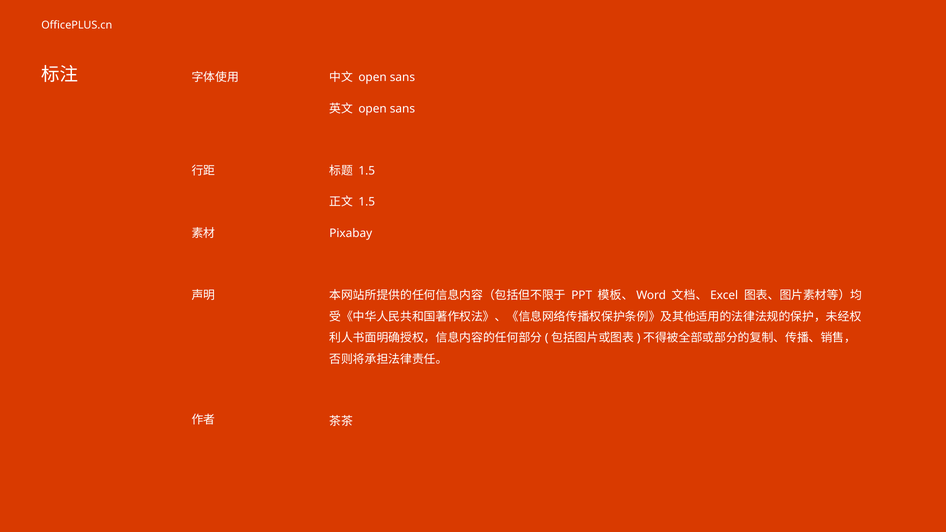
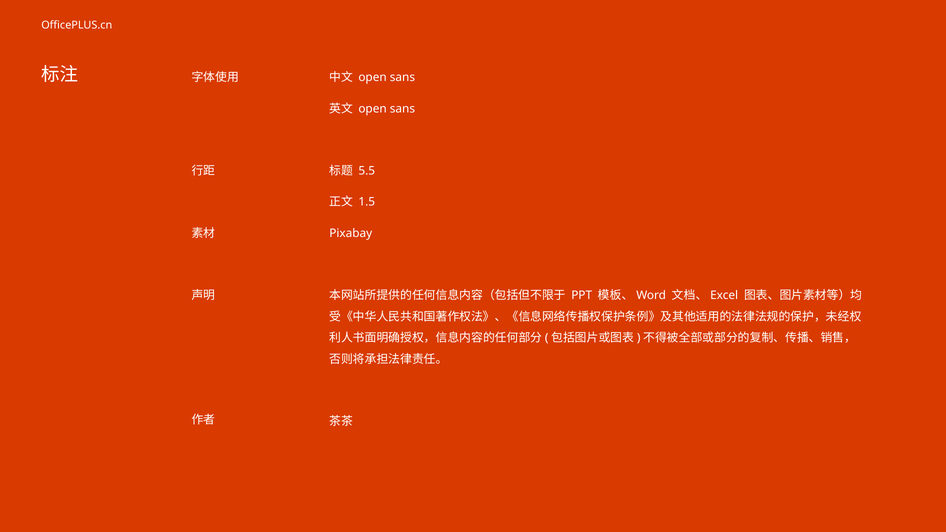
1.5 at (367, 171): 1.5 -> 5.5
